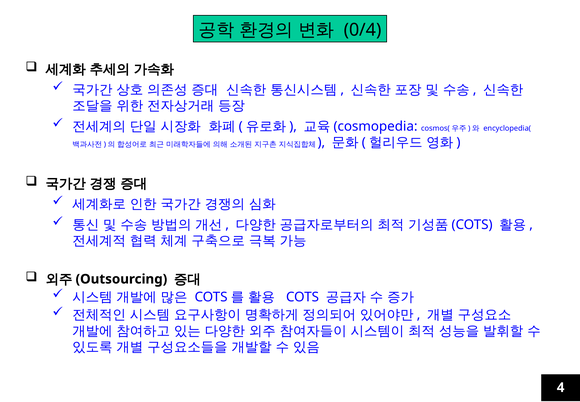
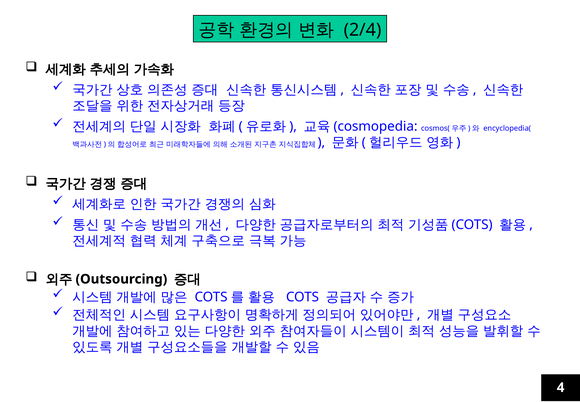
0/4: 0/4 -> 2/4
